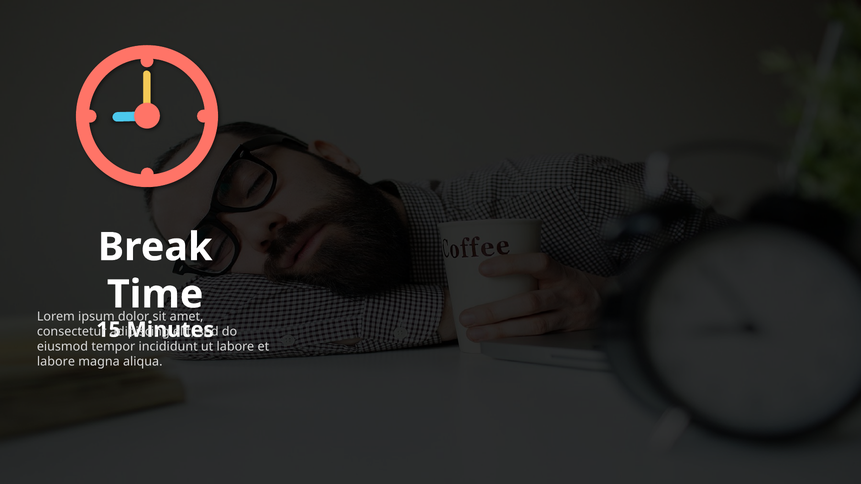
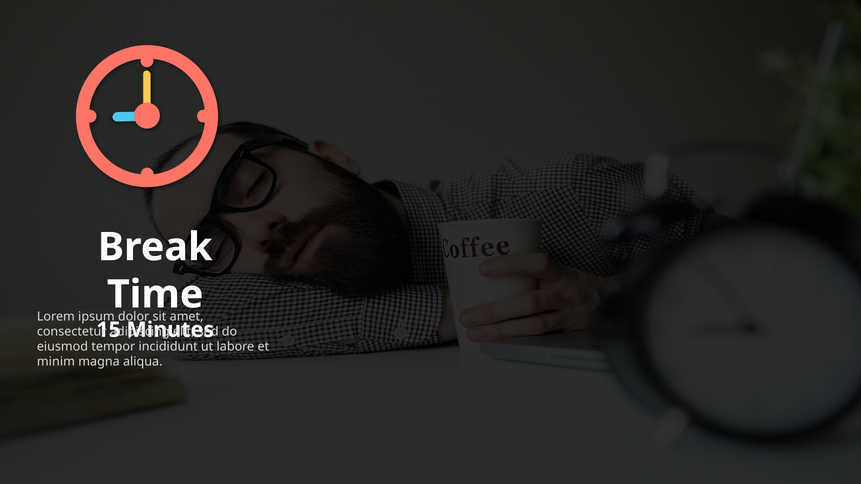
labore at (56, 362): labore -> minim
